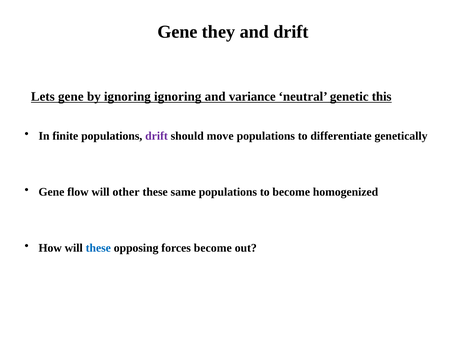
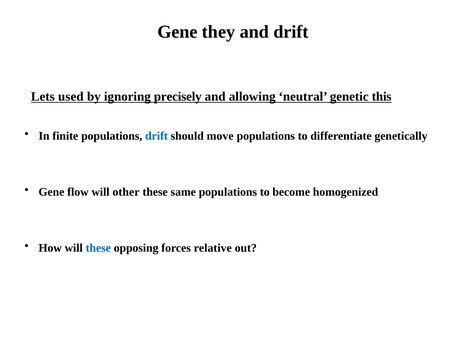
Lets gene: gene -> used
ignoring ignoring: ignoring -> precisely
variance: variance -> allowing
drift at (157, 136) colour: purple -> blue
forces become: become -> relative
